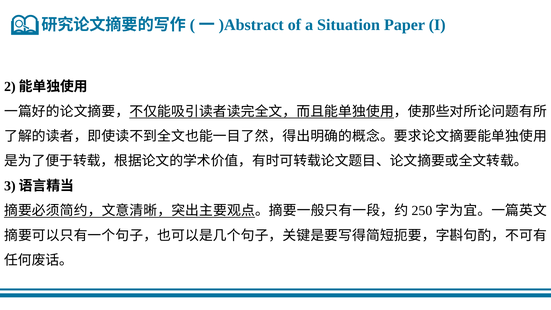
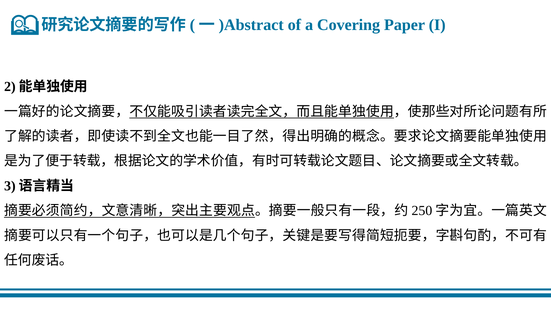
Situation: Situation -> Covering
